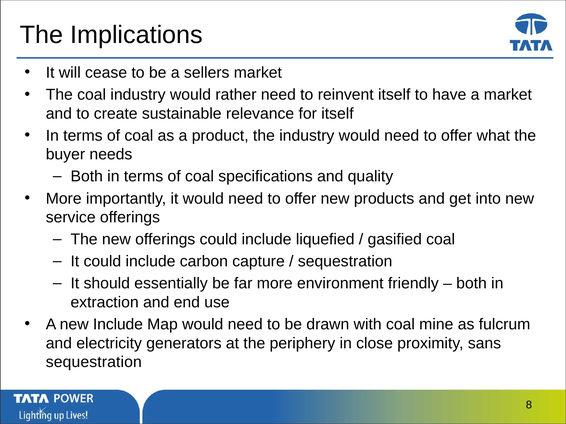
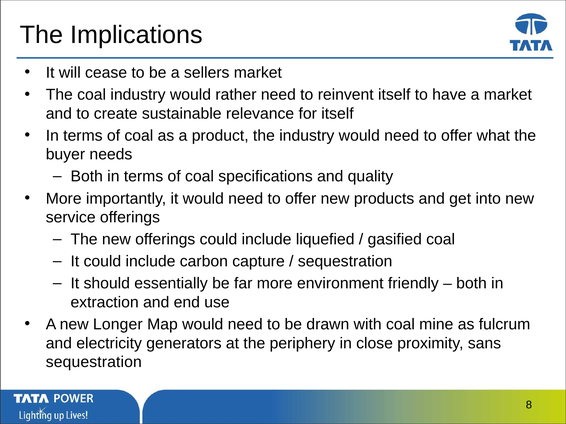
new Include: Include -> Longer
